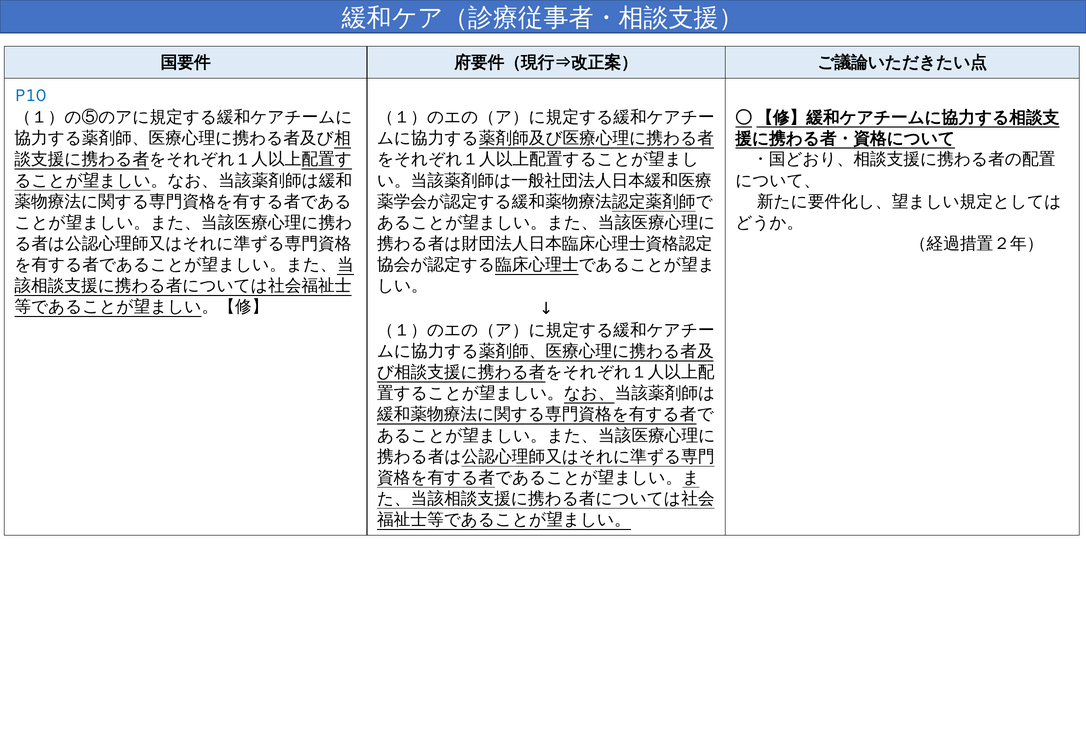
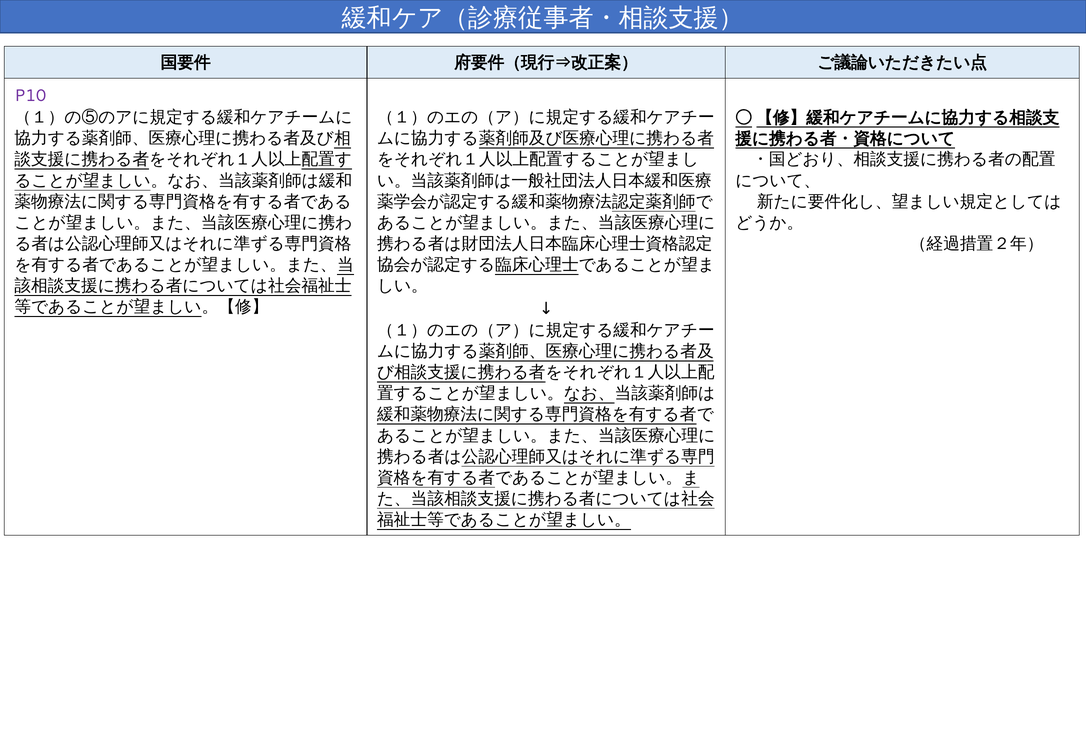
P10 colour: blue -> purple
